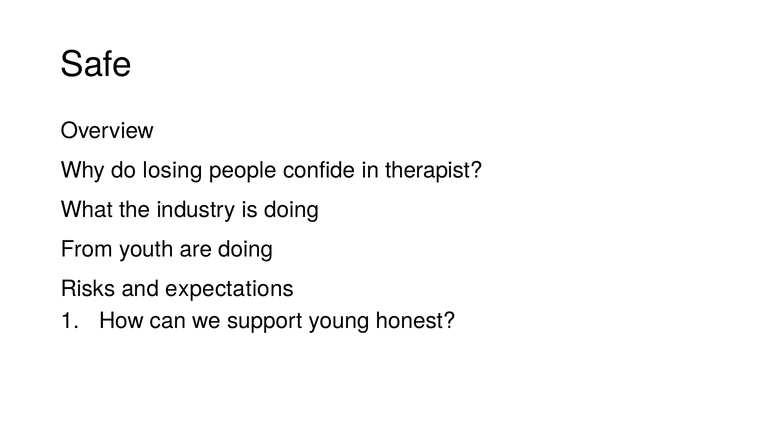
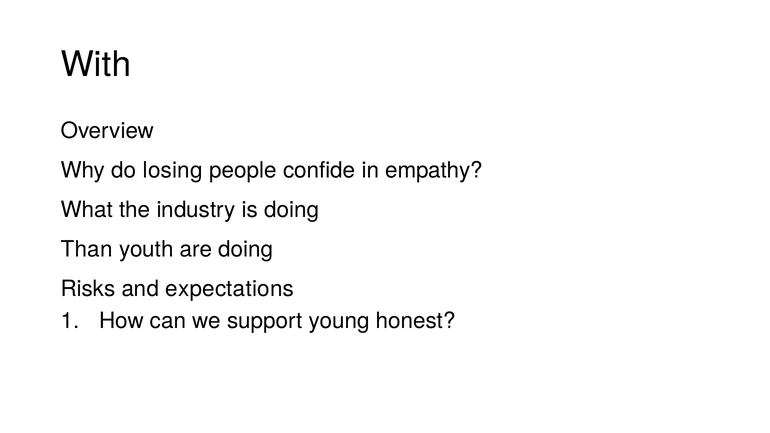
Safe: Safe -> With
therapist: therapist -> empathy
From: From -> Than
